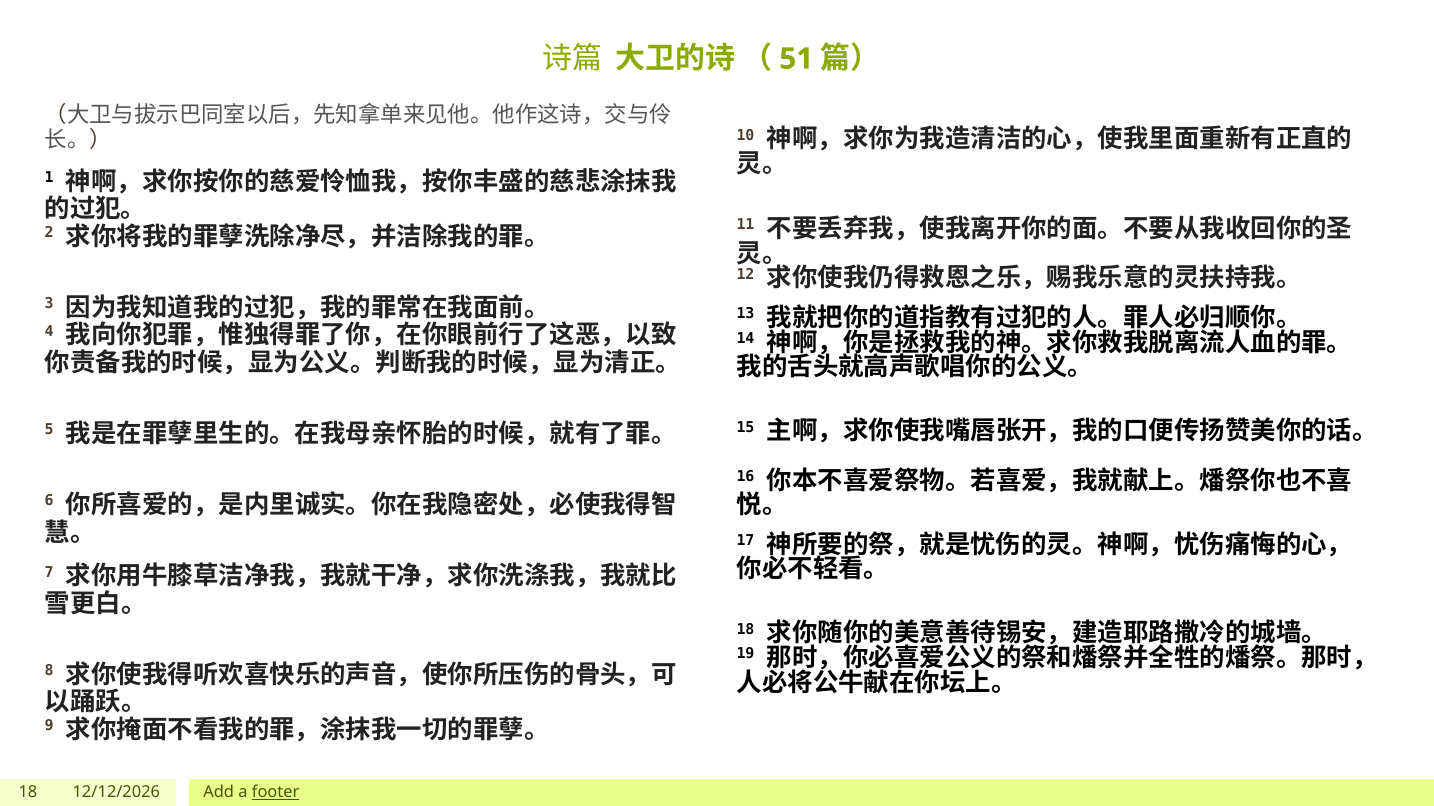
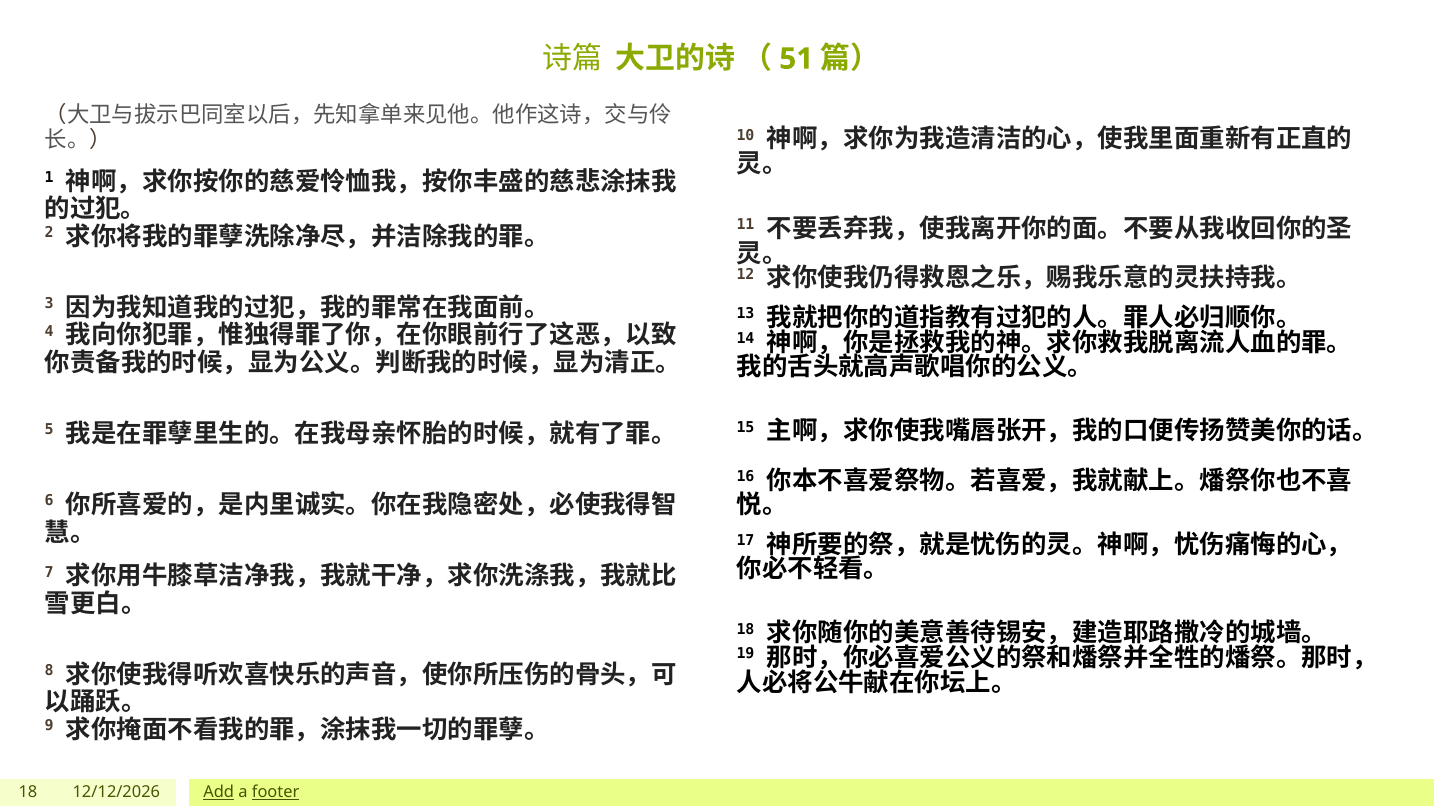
Add underline: none -> present
